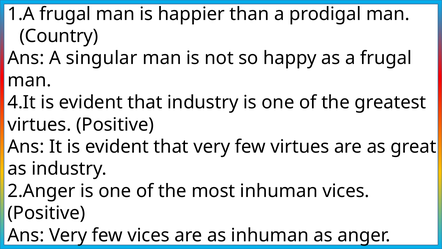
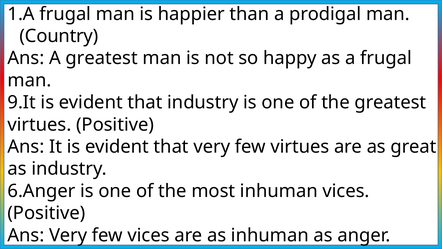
A singular: singular -> greatest
4.It: 4.It -> 9.It
2.Anger: 2.Anger -> 6.Anger
